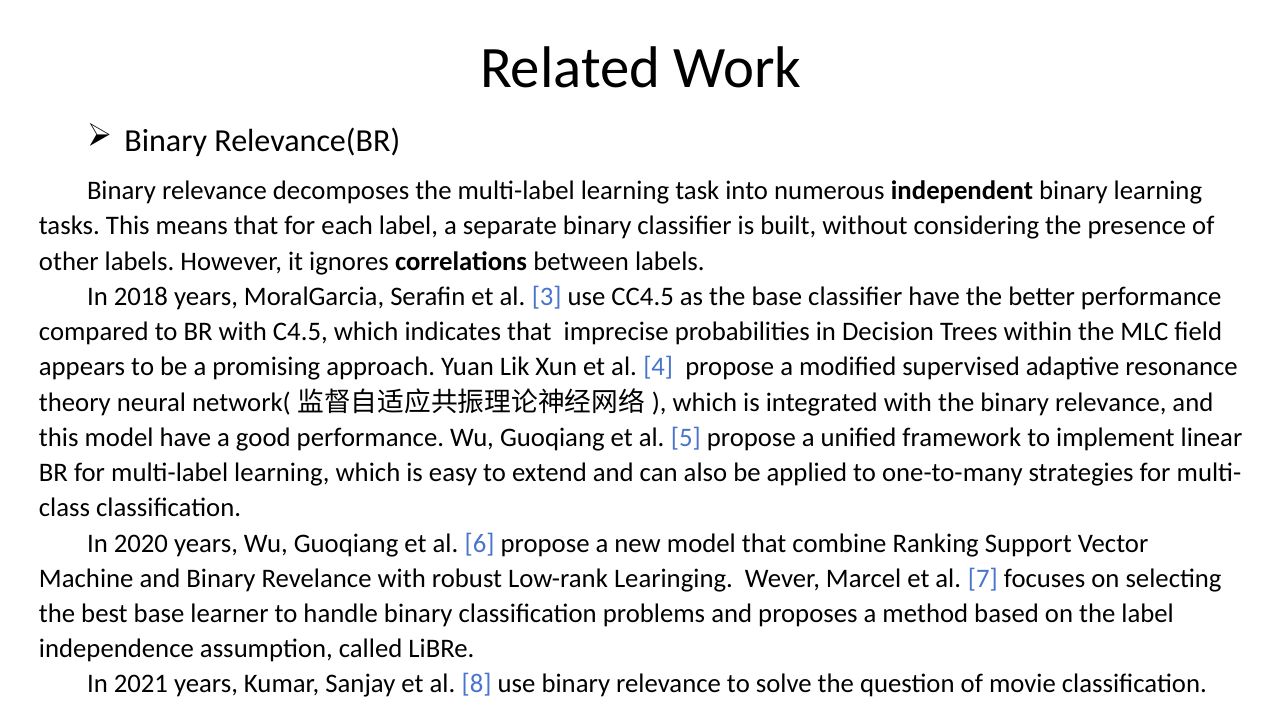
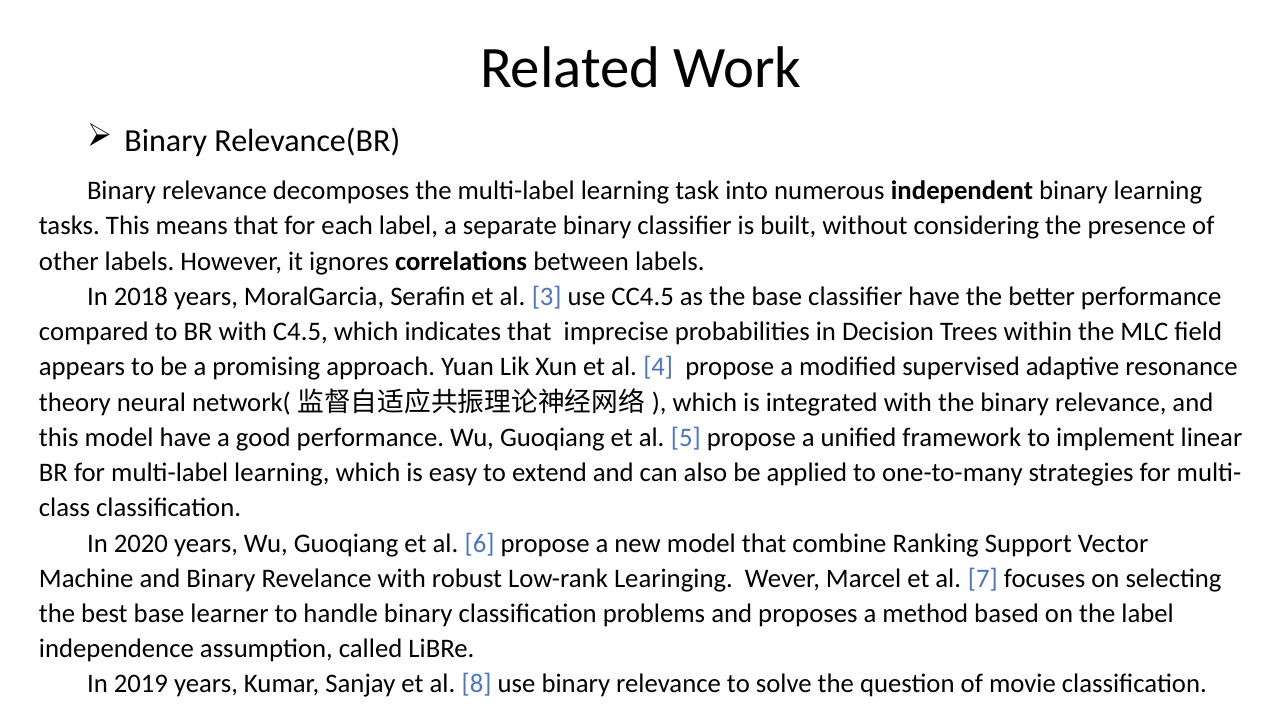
2021: 2021 -> 2019
